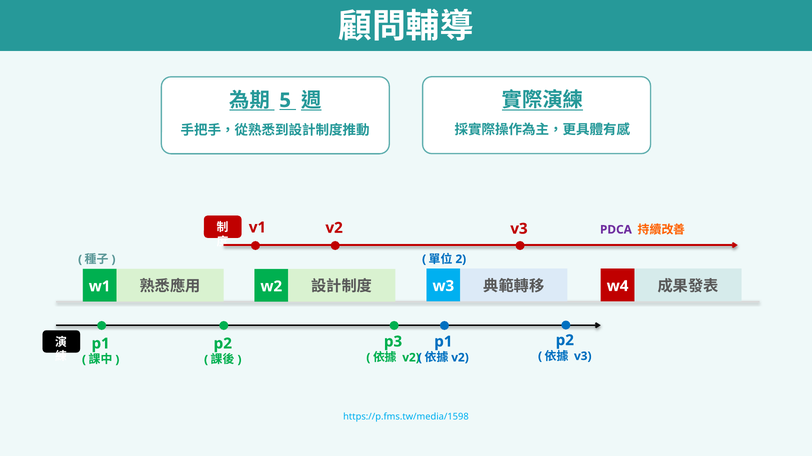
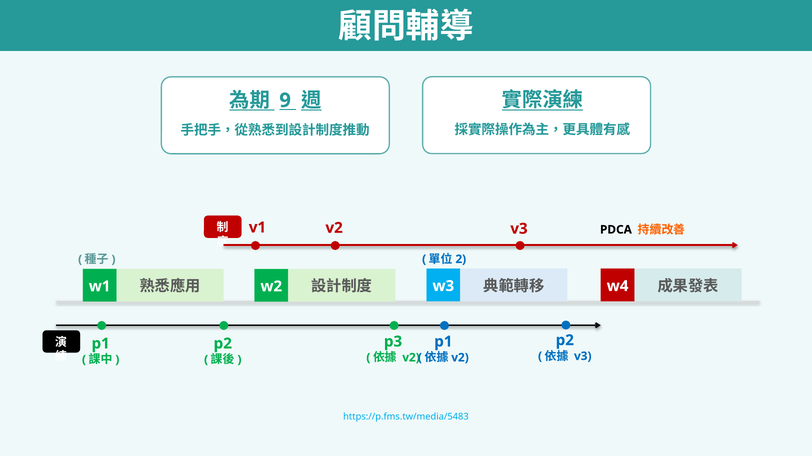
5: 5 -> 9
PDCA colour: purple -> black
https://p.fms.tw/media/1598: https://p.fms.tw/media/1598 -> https://p.fms.tw/media/5483
